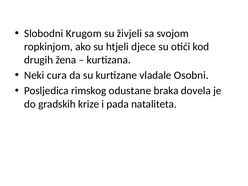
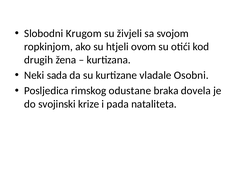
djece: djece -> ovom
cura: cura -> sada
gradskih: gradskih -> svojinski
